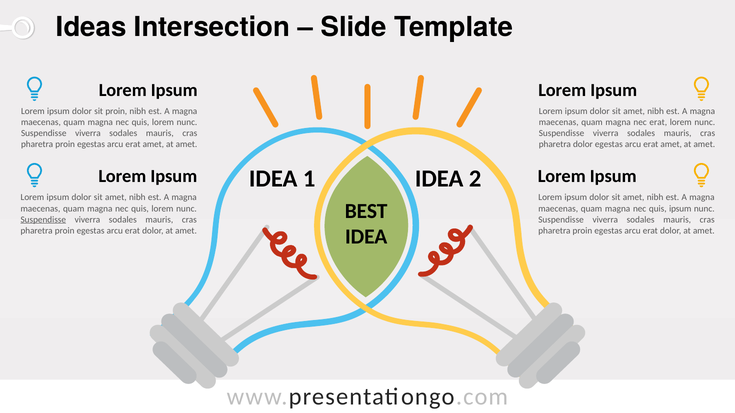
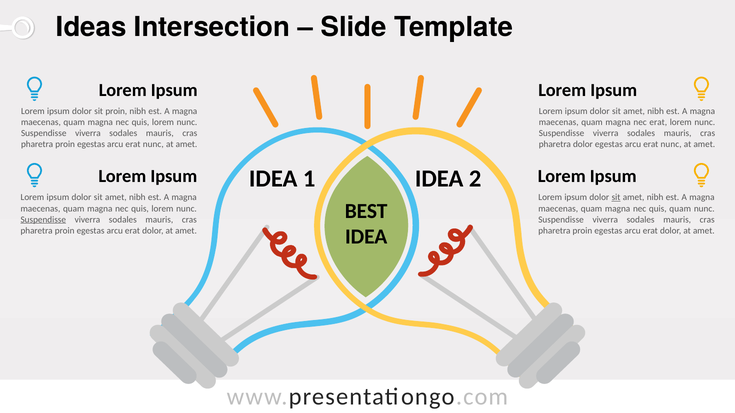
amet at (153, 144): amet -> nunc
amet at (671, 144): amet -> nunc
sit at (616, 198) underline: none -> present
quis ipsum: ipsum -> quam
